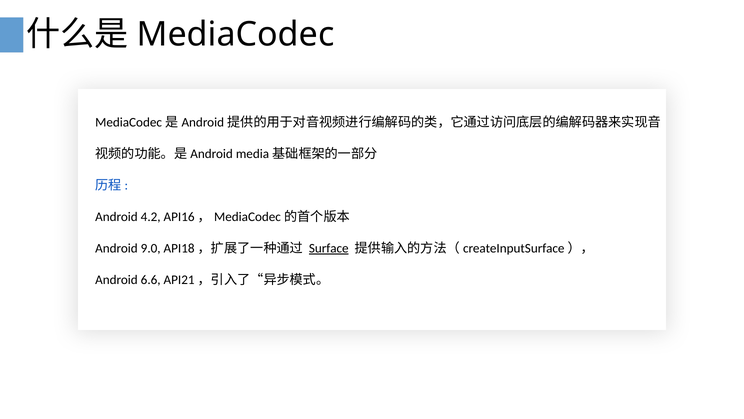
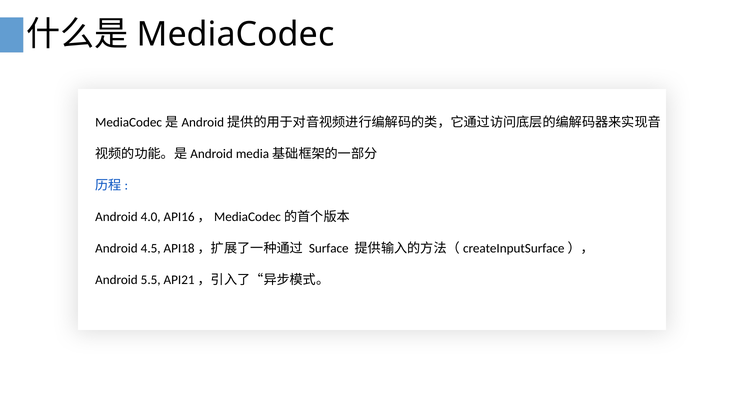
4.2: 4.2 -> 4.0
9.0: 9.0 -> 4.5
Surface underline: present -> none
6.6: 6.6 -> 5.5
